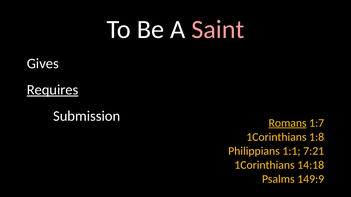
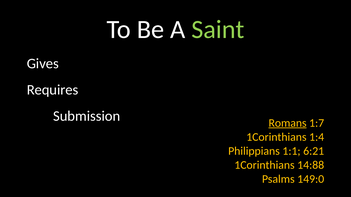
Saint colour: pink -> light green
Requires underline: present -> none
1:8: 1:8 -> 1:4
7:21: 7:21 -> 6:21
14:18: 14:18 -> 14:88
149:9: 149:9 -> 149:0
